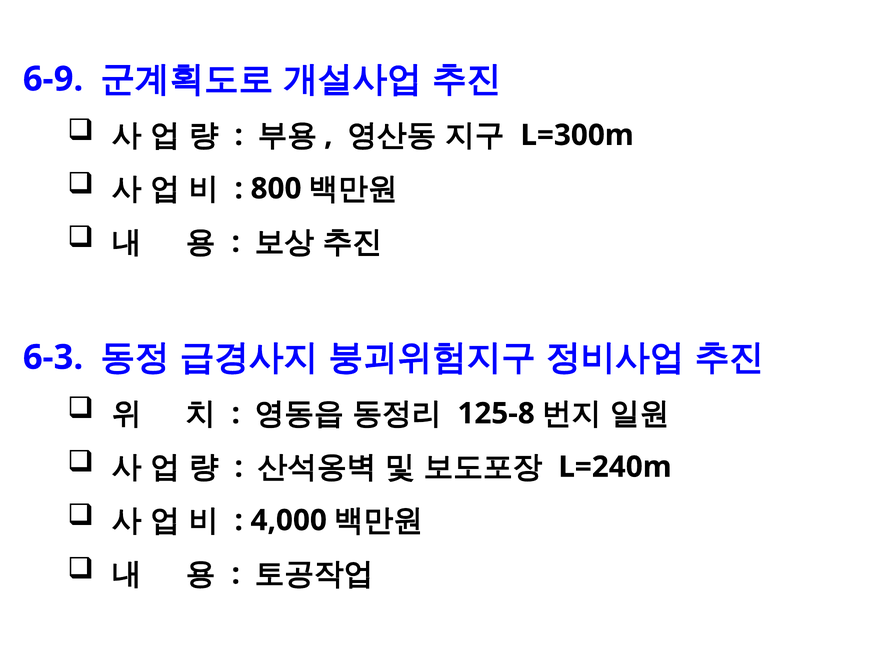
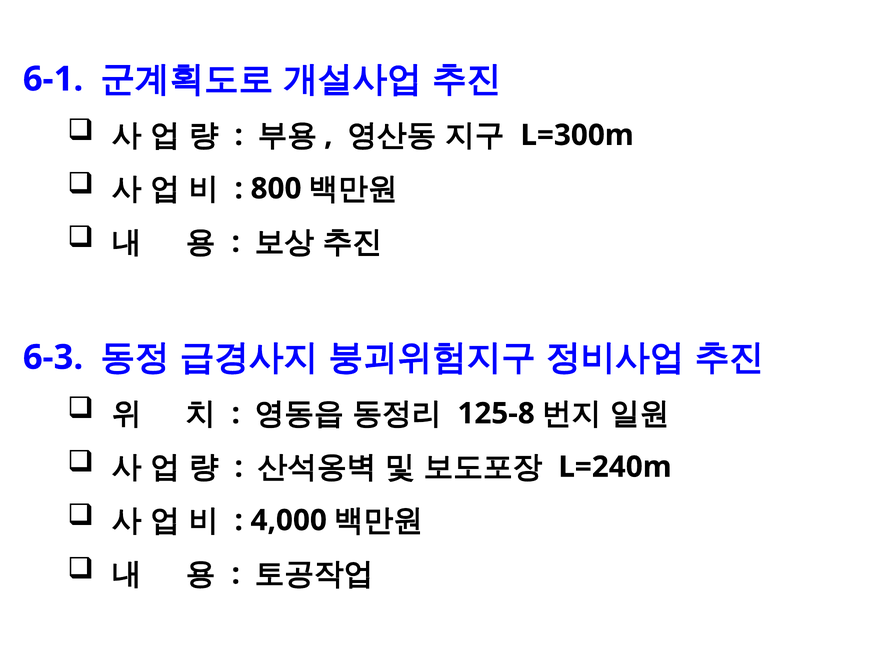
6-9: 6-9 -> 6-1
